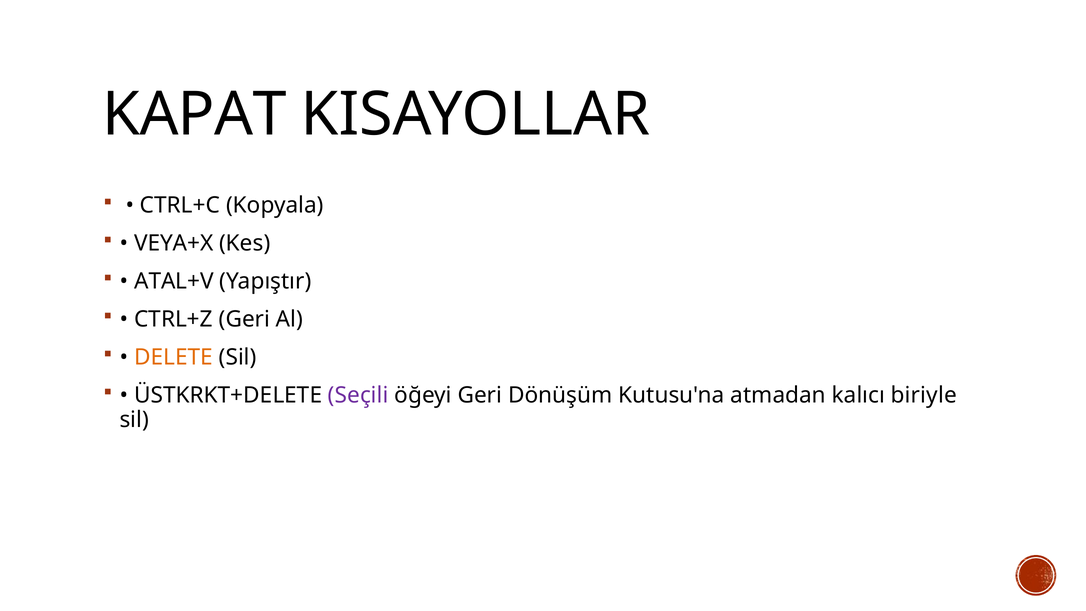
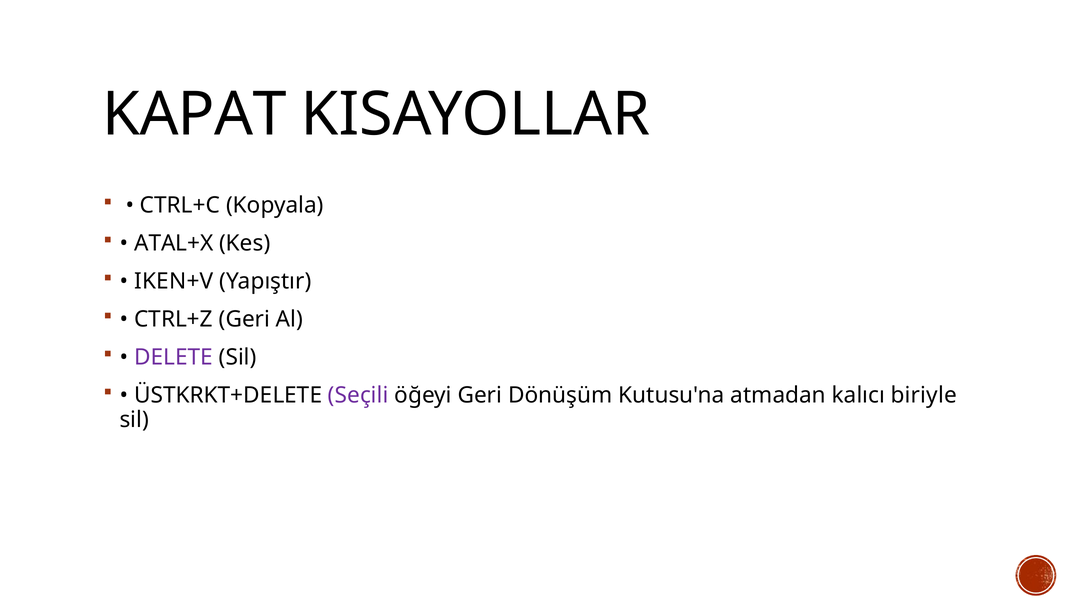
VEYA+X: VEYA+X -> ATAL+X
ATAL+V: ATAL+V -> IKEN+V
DELETE colour: orange -> purple
